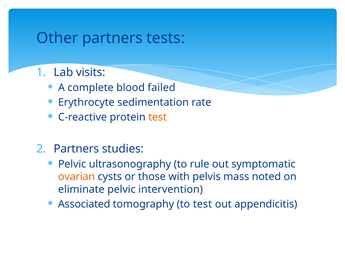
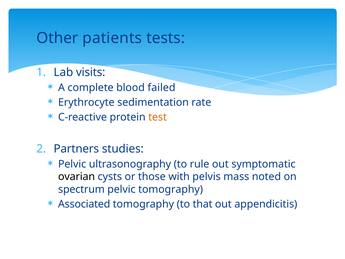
Other partners: partners -> patients
ovarian colour: orange -> black
eliminate: eliminate -> spectrum
pelvic intervention: intervention -> tomography
to test: test -> that
